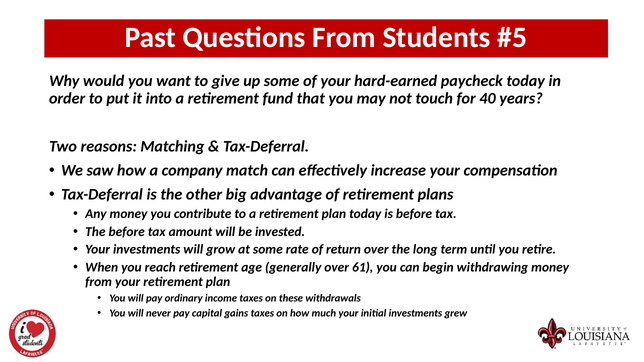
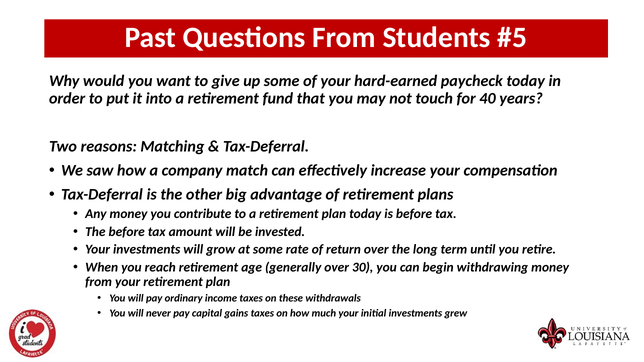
61: 61 -> 30
